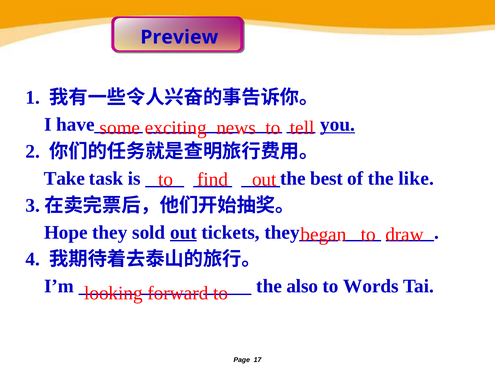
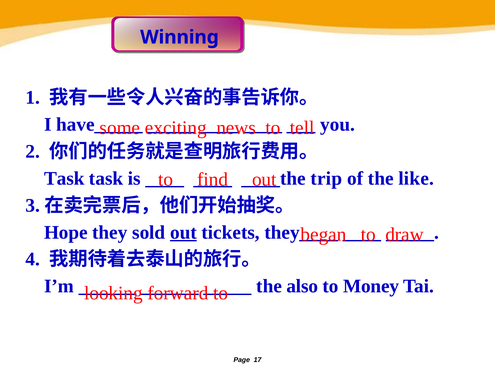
Preview: Preview -> Winning
you underline: present -> none
Take at (64, 179): Take -> Task
best: best -> trip
Words: Words -> Money
